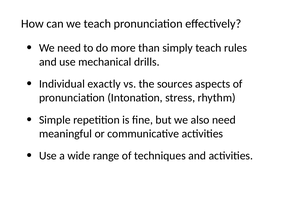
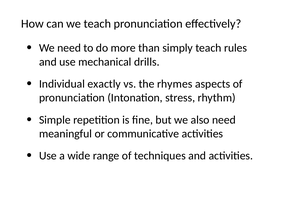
sources: sources -> rhymes
